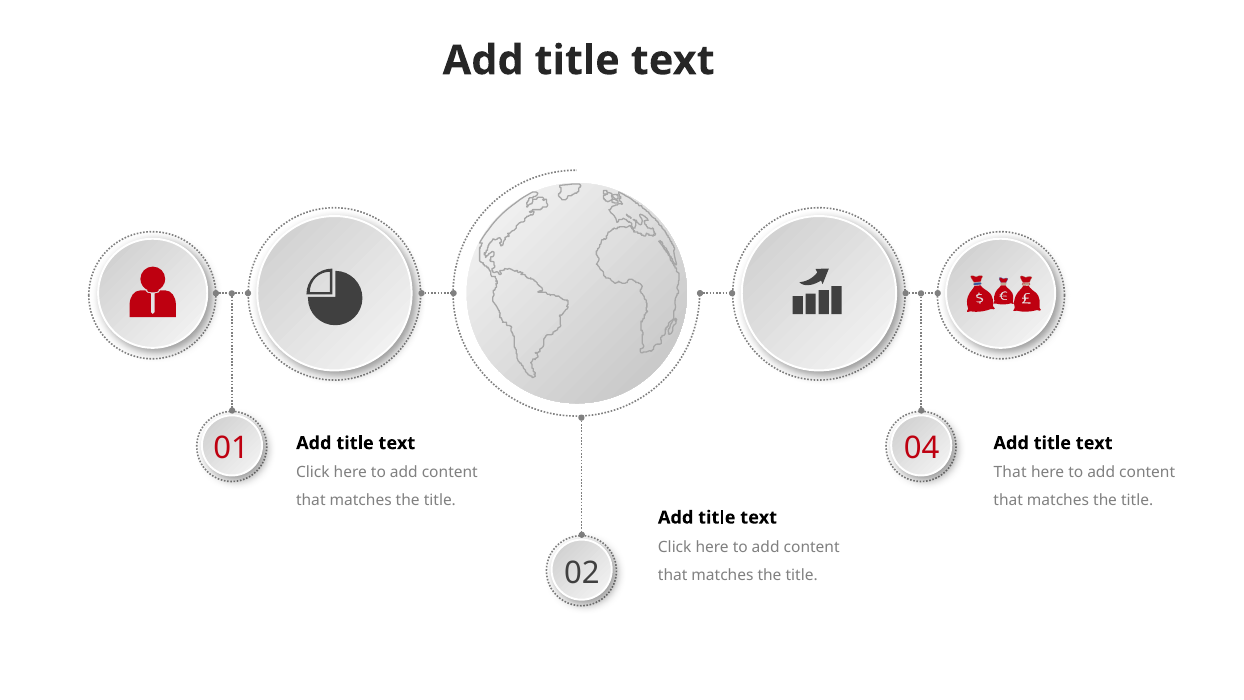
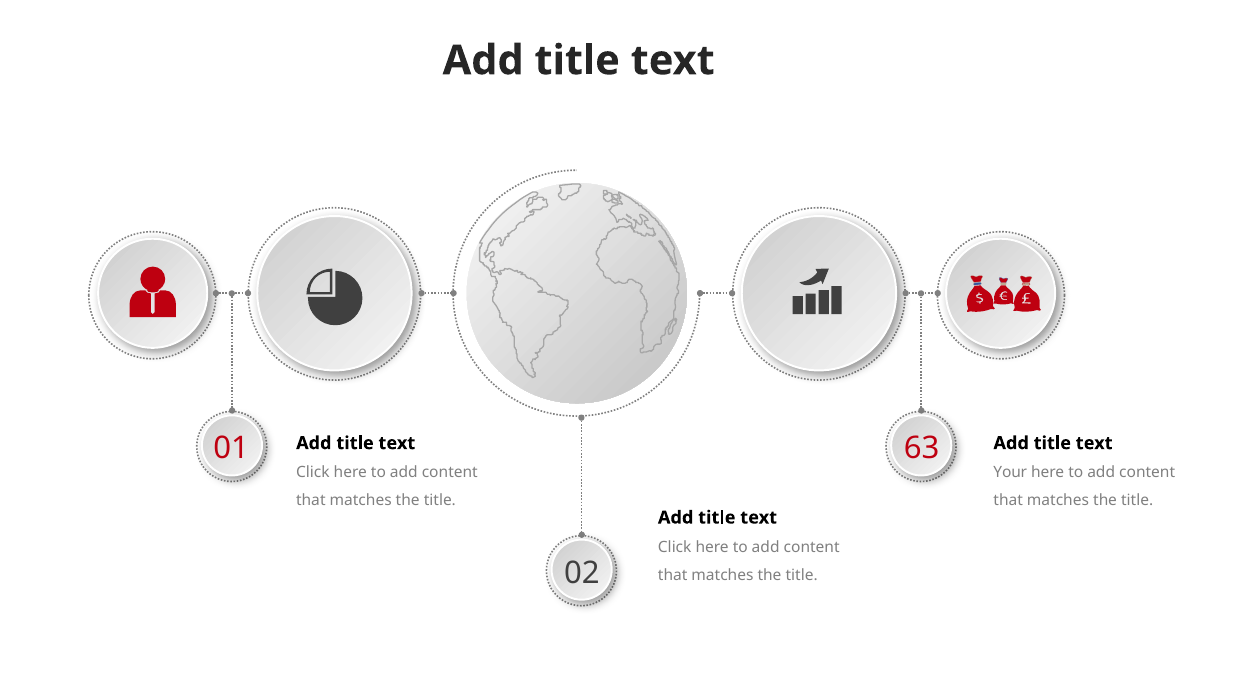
04: 04 -> 63
That at (1010, 472): That -> Your
